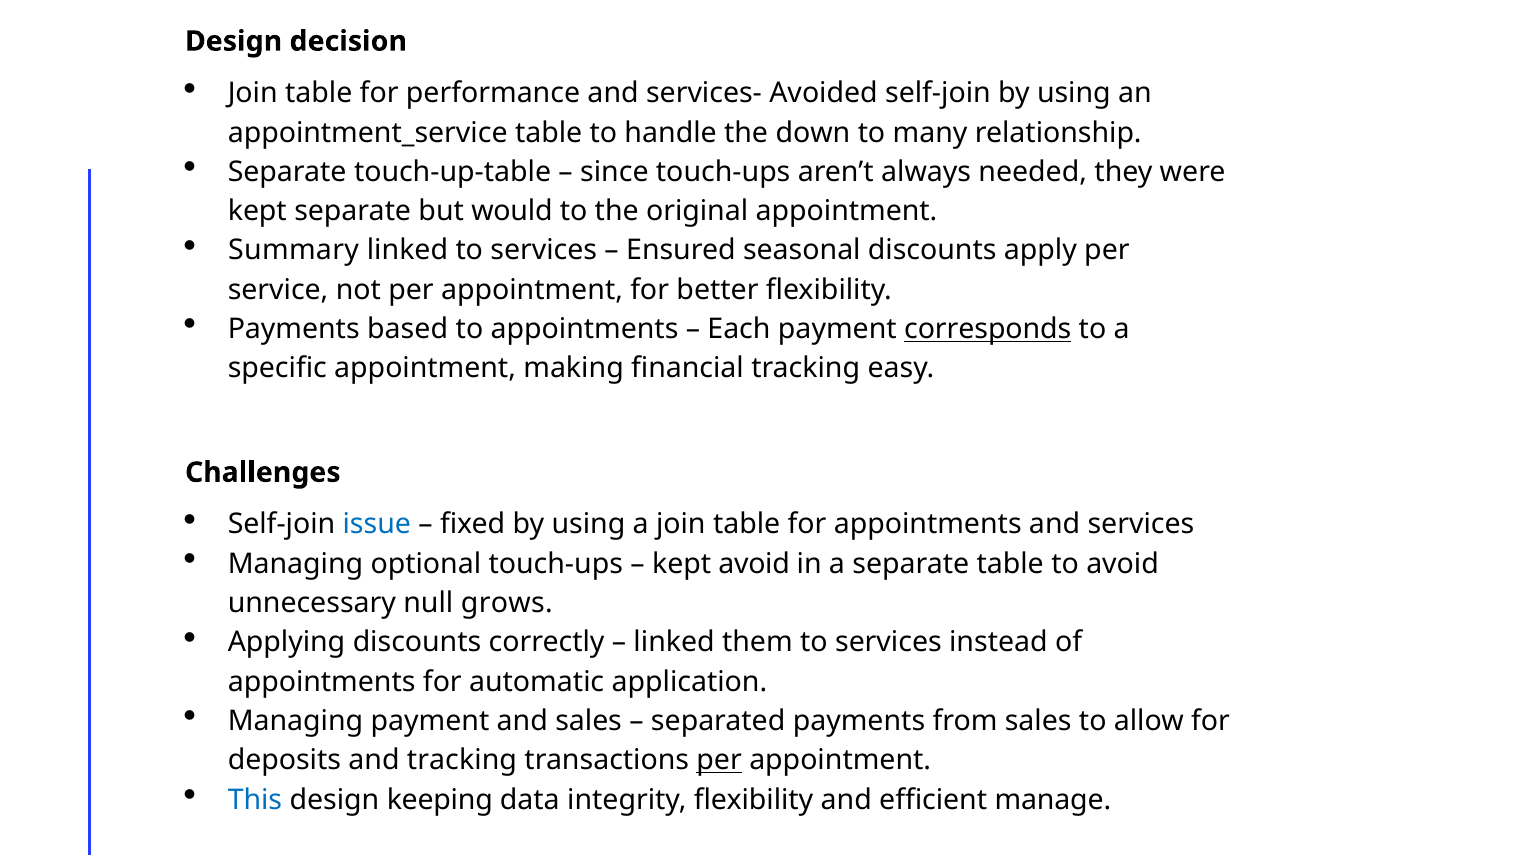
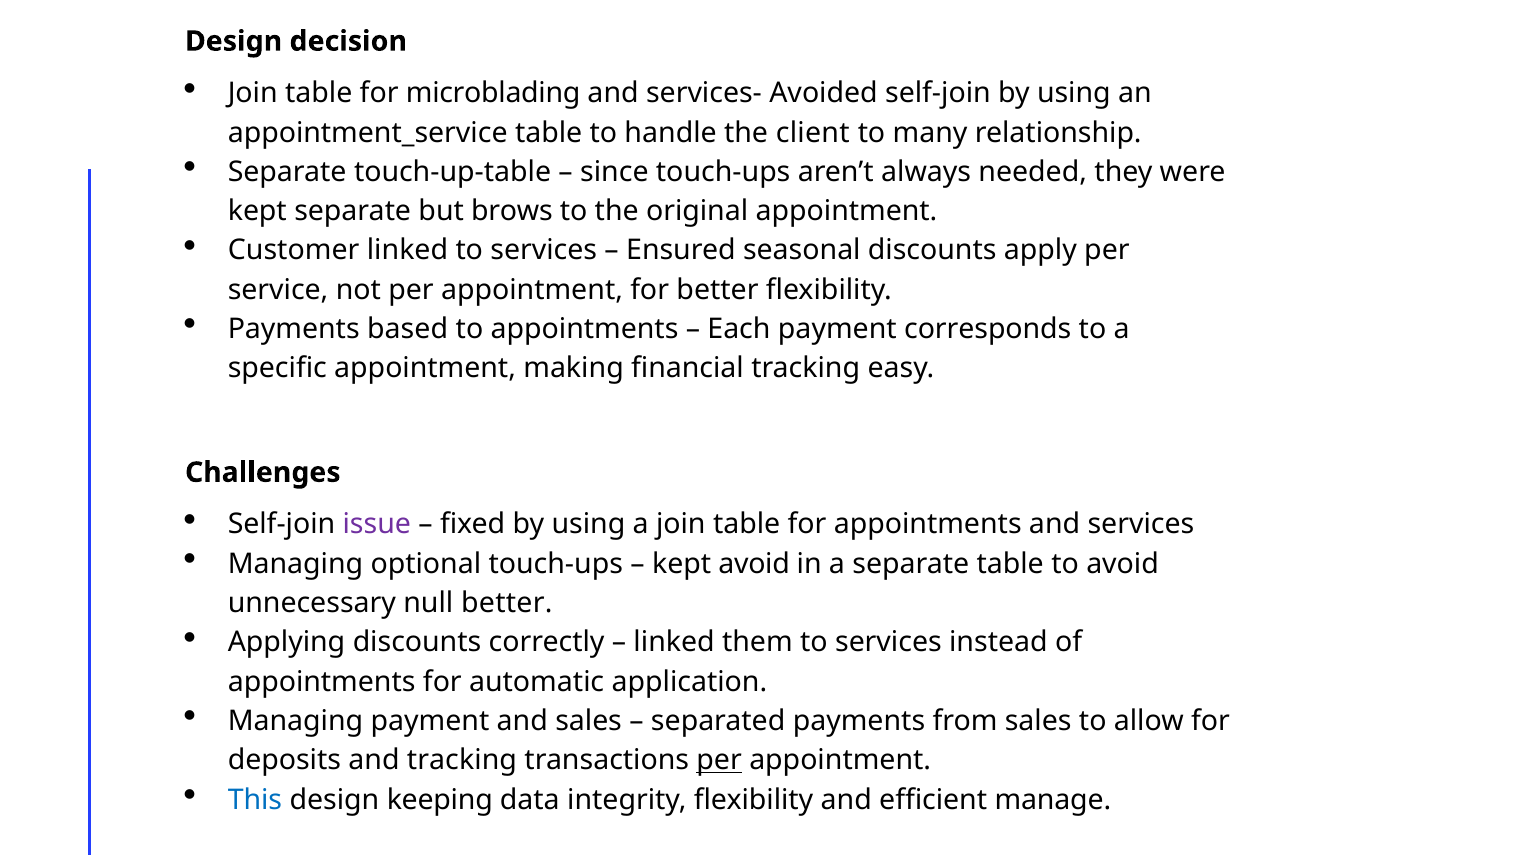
performance: performance -> microblading
down: down -> client
would: would -> brows
Summary: Summary -> Customer
corresponds underline: present -> none
issue colour: blue -> purple
null grows: grows -> better
